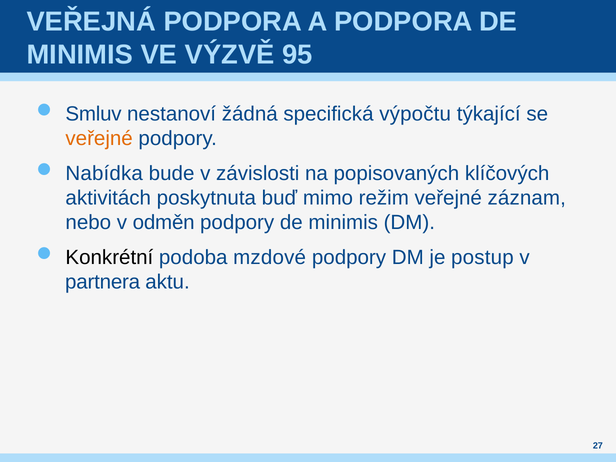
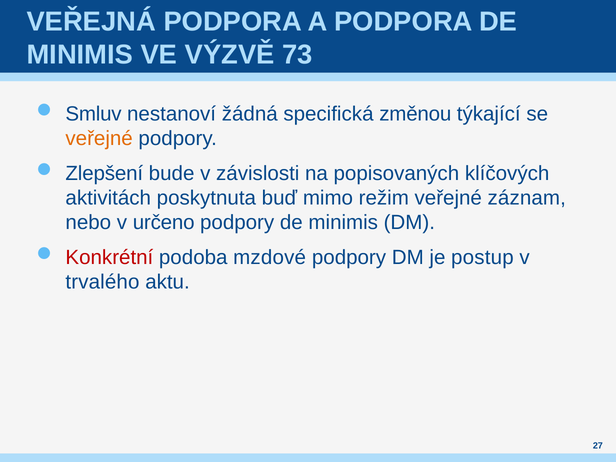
95: 95 -> 73
výpočtu: výpočtu -> změnou
Nabídka: Nabídka -> Zlepšení
odměn: odměn -> určeno
Konkrétní colour: black -> red
partnera: partnera -> trvalého
